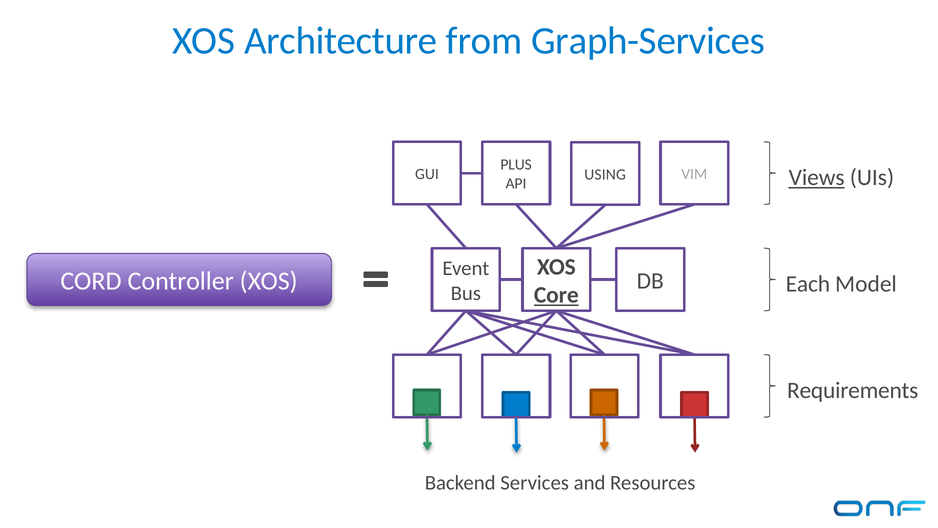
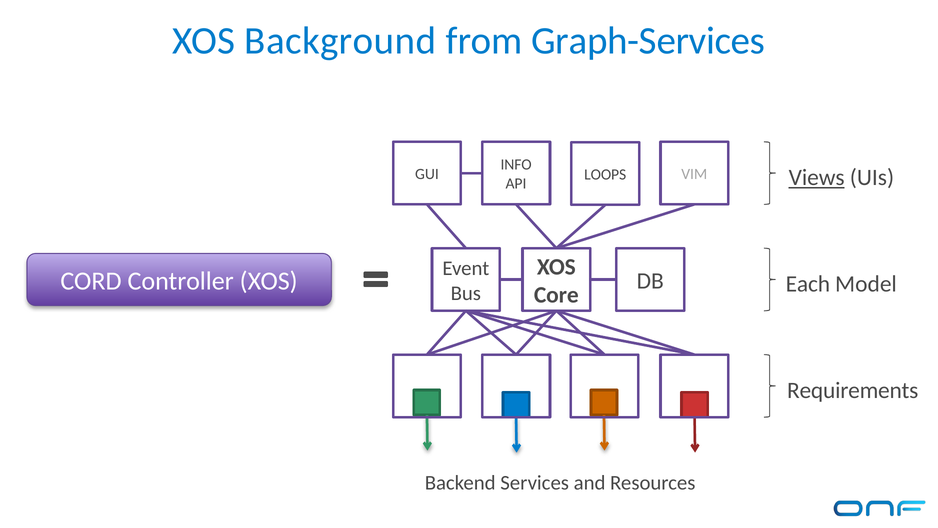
Architecture: Architecture -> Background
PLUS: PLUS -> INFO
USING: USING -> LOOPS
Core underline: present -> none
